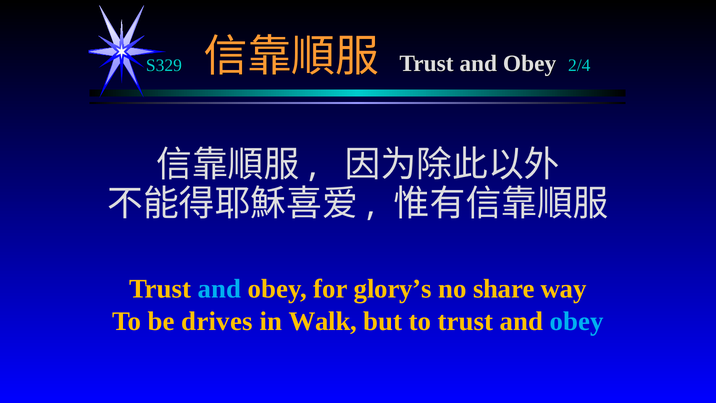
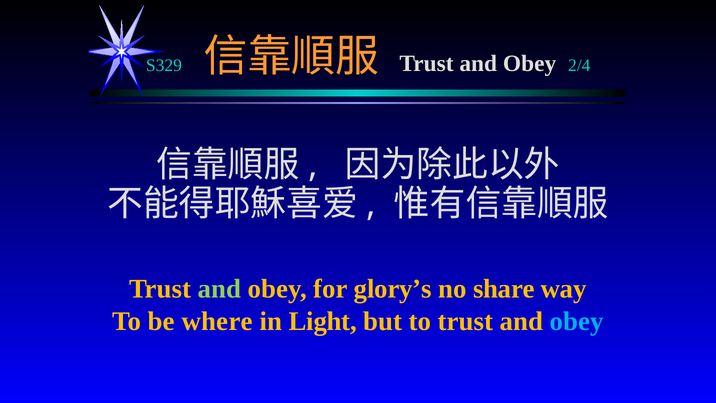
and at (219, 289) colour: light blue -> light green
drives: drives -> where
Walk: Walk -> Light
